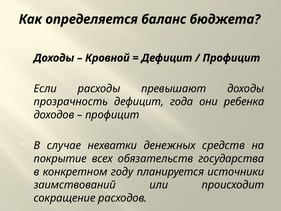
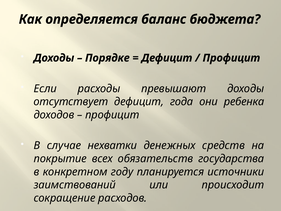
Кровной: Кровной -> Порядке
прозрачность: прозрачность -> отсутствует
